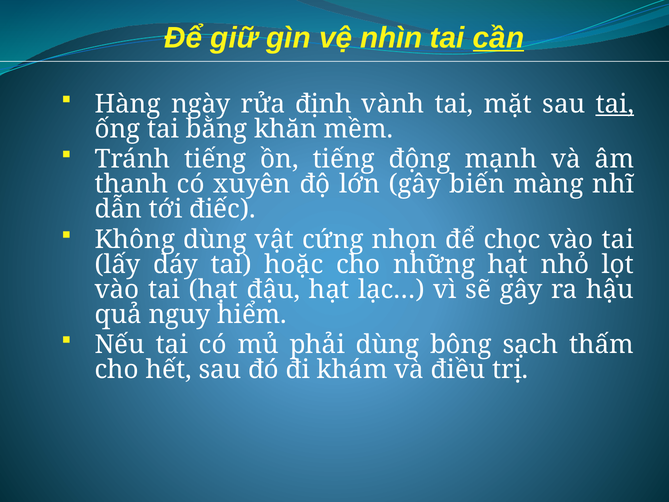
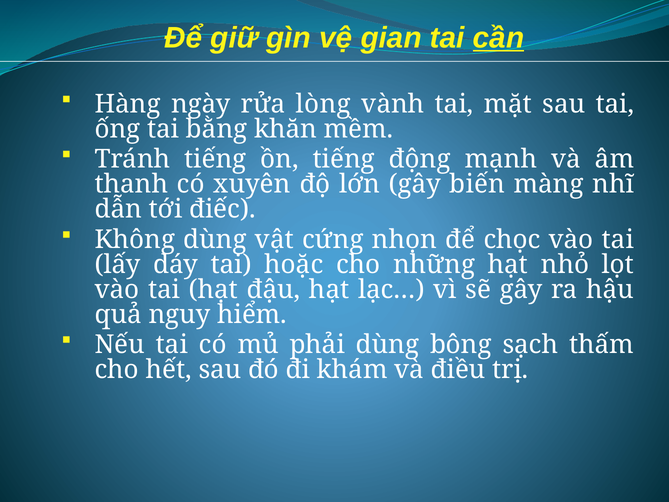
nhìn: nhìn -> gian
định: định -> lòng
tai at (615, 104) underline: present -> none
